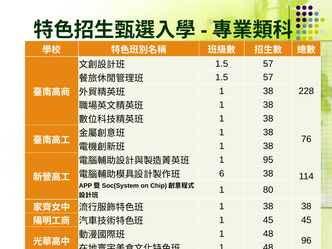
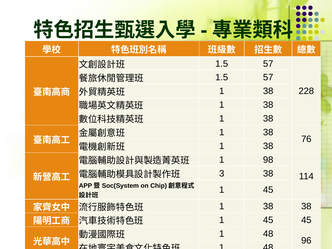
95: 95 -> 98
6: 6 -> 3
80 at (268, 190): 80 -> 45
